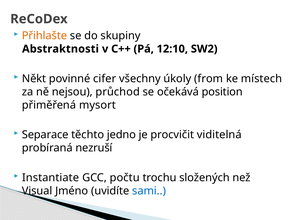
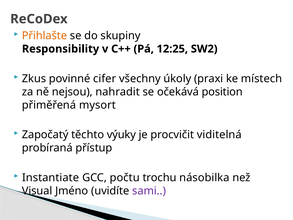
Abstraktnosti: Abstraktnosti -> Responsibility
12:10: 12:10 -> 12:25
Někt: Někt -> Zkus
from: from -> praxi
průchod: průchod -> nahradit
Separace: Separace -> Započatý
jedno: jedno -> výuky
nezruší: nezruší -> přístup
složených: složených -> násobilka
sami colour: blue -> purple
